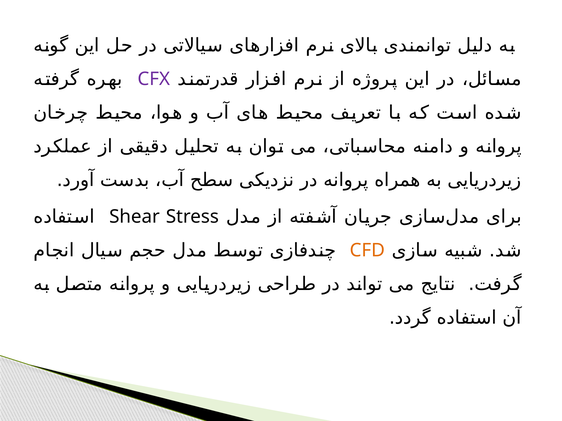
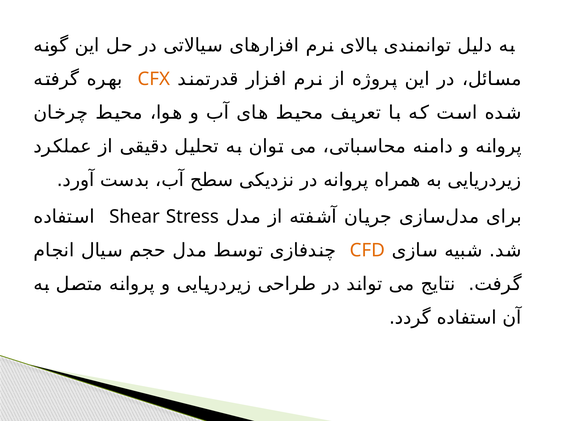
CFX colour: purple -> orange
